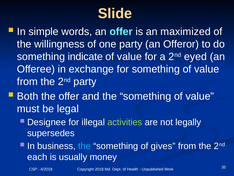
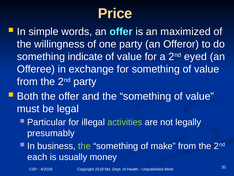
Slide: Slide -> Price
Designee: Designee -> Particular
supersedes: supersedes -> presumably
the at (84, 146) colour: light blue -> light green
gives: gives -> make
